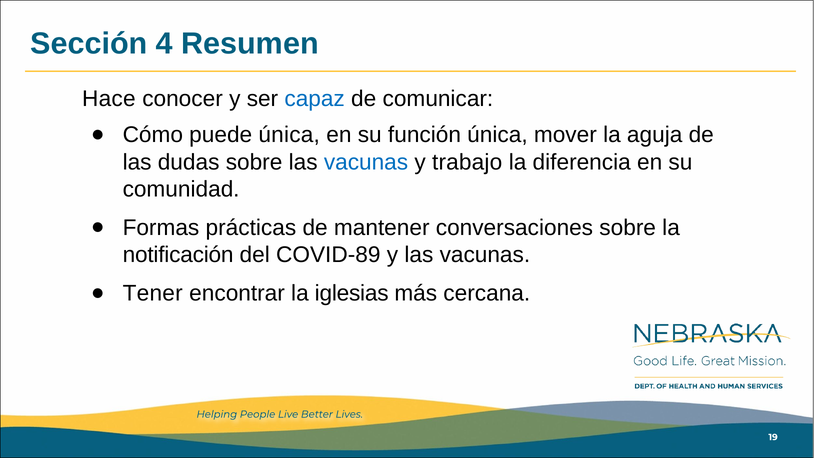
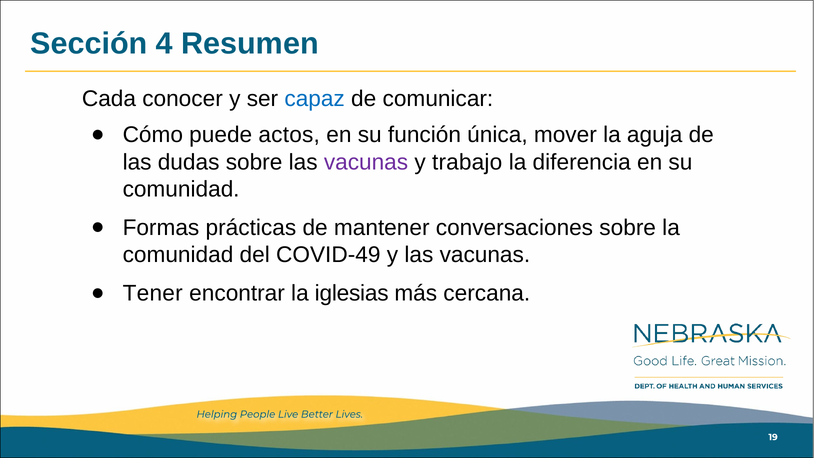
Hace: Hace -> Cada
puede única: única -> actos
vacunas at (366, 162) colour: blue -> purple
notificación at (178, 255): notificación -> comunidad
COVID-89: COVID-89 -> COVID-49
